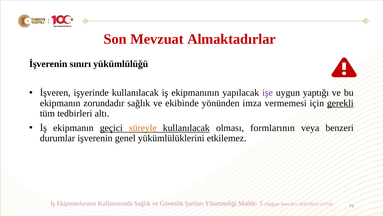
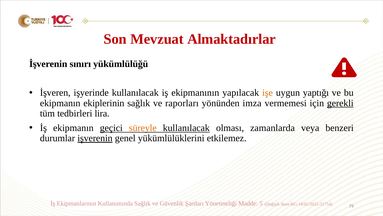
işe colour: purple -> orange
zorundadır: zorundadır -> ekiplerinin
ekibinde: ekibinde -> raporları
altı: altı -> lira
formlarının: formlarının -> zamanlarda
işverenin underline: none -> present
